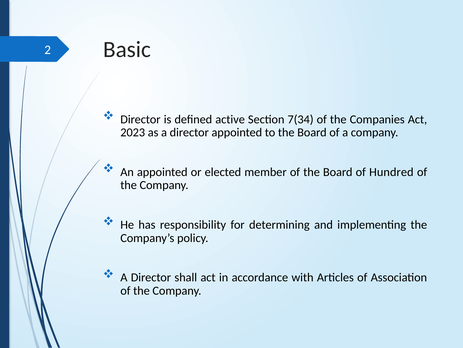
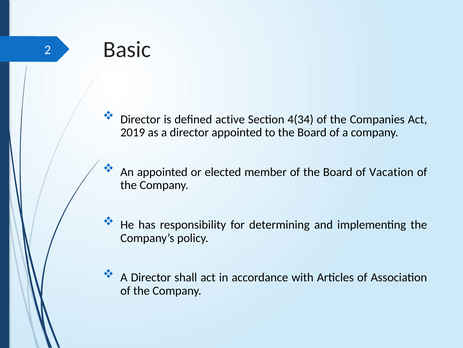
7(34: 7(34 -> 4(34
2023: 2023 -> 2019
Hundred: Hundred -> Vacation
